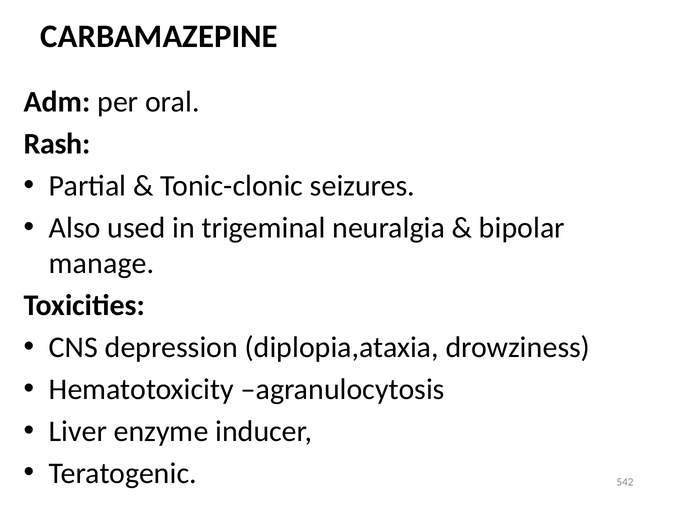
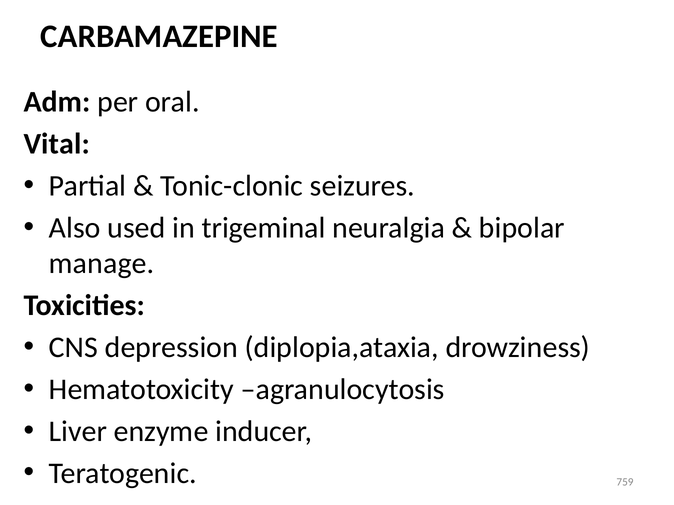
Rash: Rash -> Vital
542: 542 -> 759
